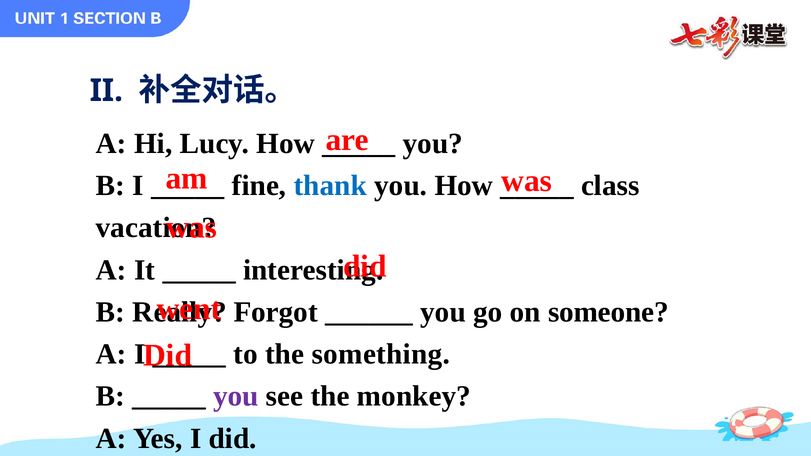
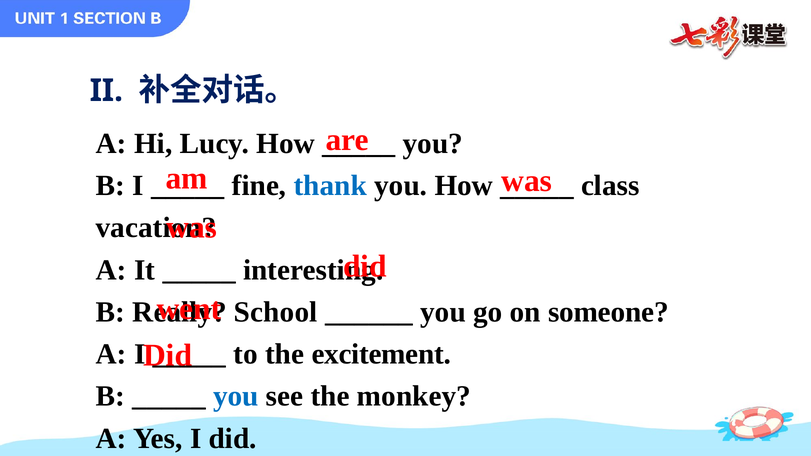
Forgot: Forgot -> School
something: something -> excitement
you at (236, 396) colour: purple -> blue
